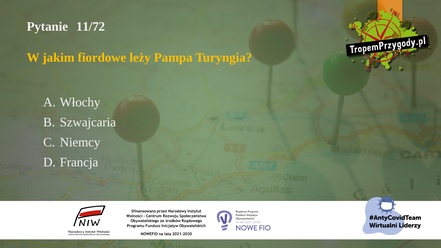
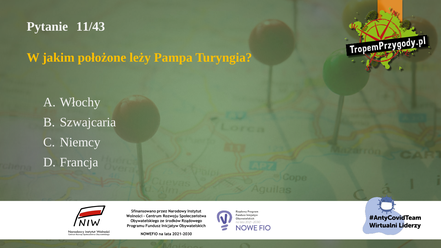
11/72: 11/72 -> 11/43
fiordowe: fiordowe -> położone
